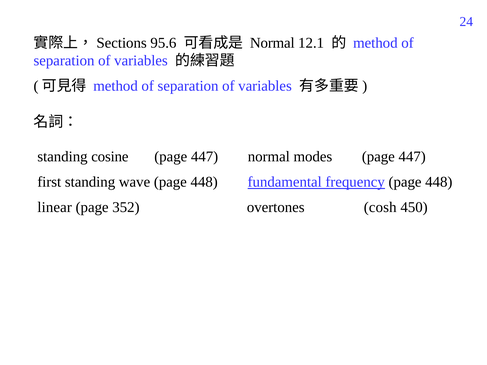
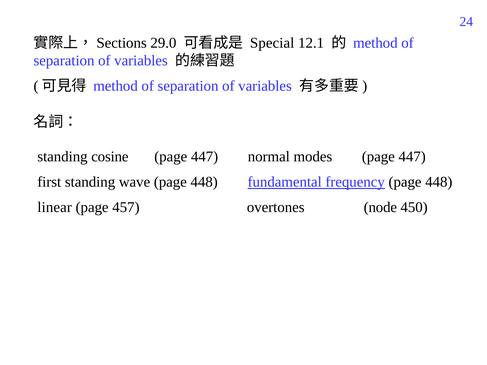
95.6: 95.6 -> 29.0
Normal at (272, 43): Normal -> Special
352: 352 -> 457
cosh: cosh -> node
